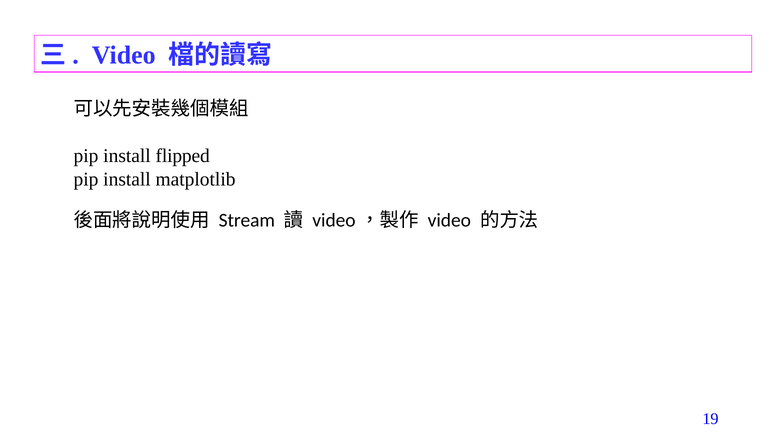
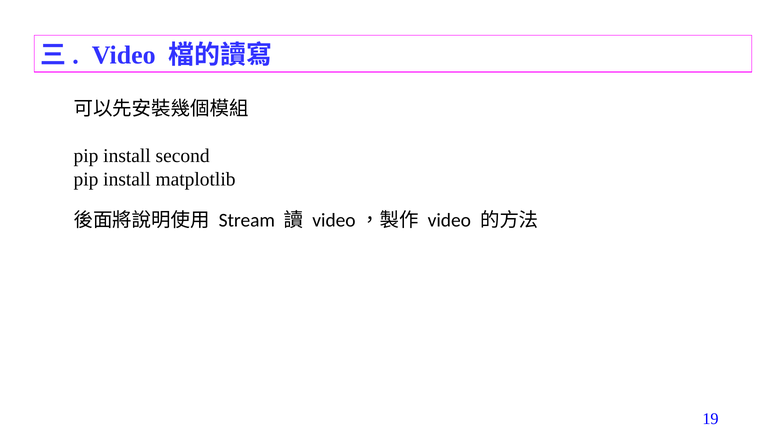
flipped: flipped -> second
